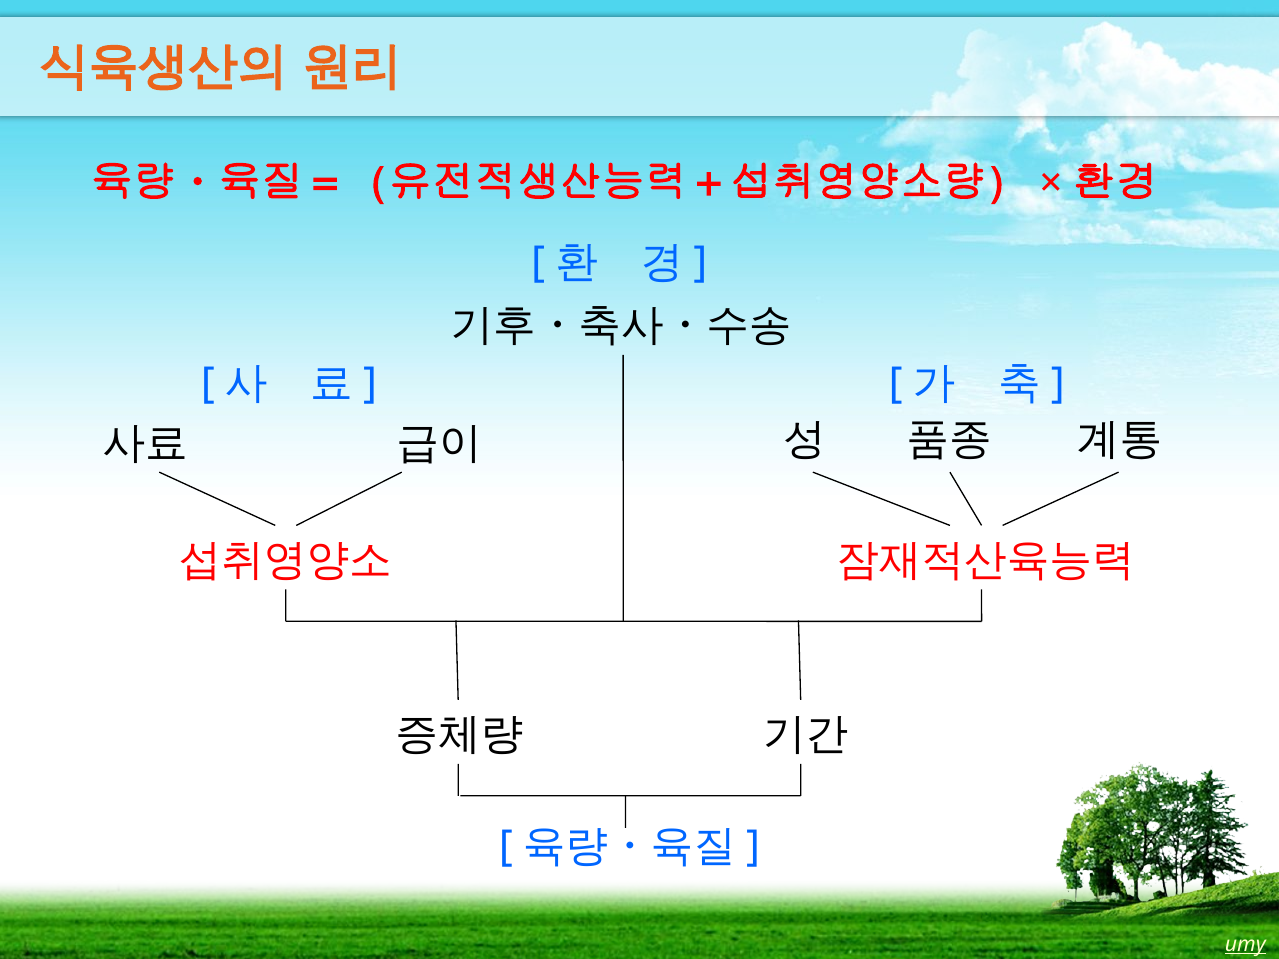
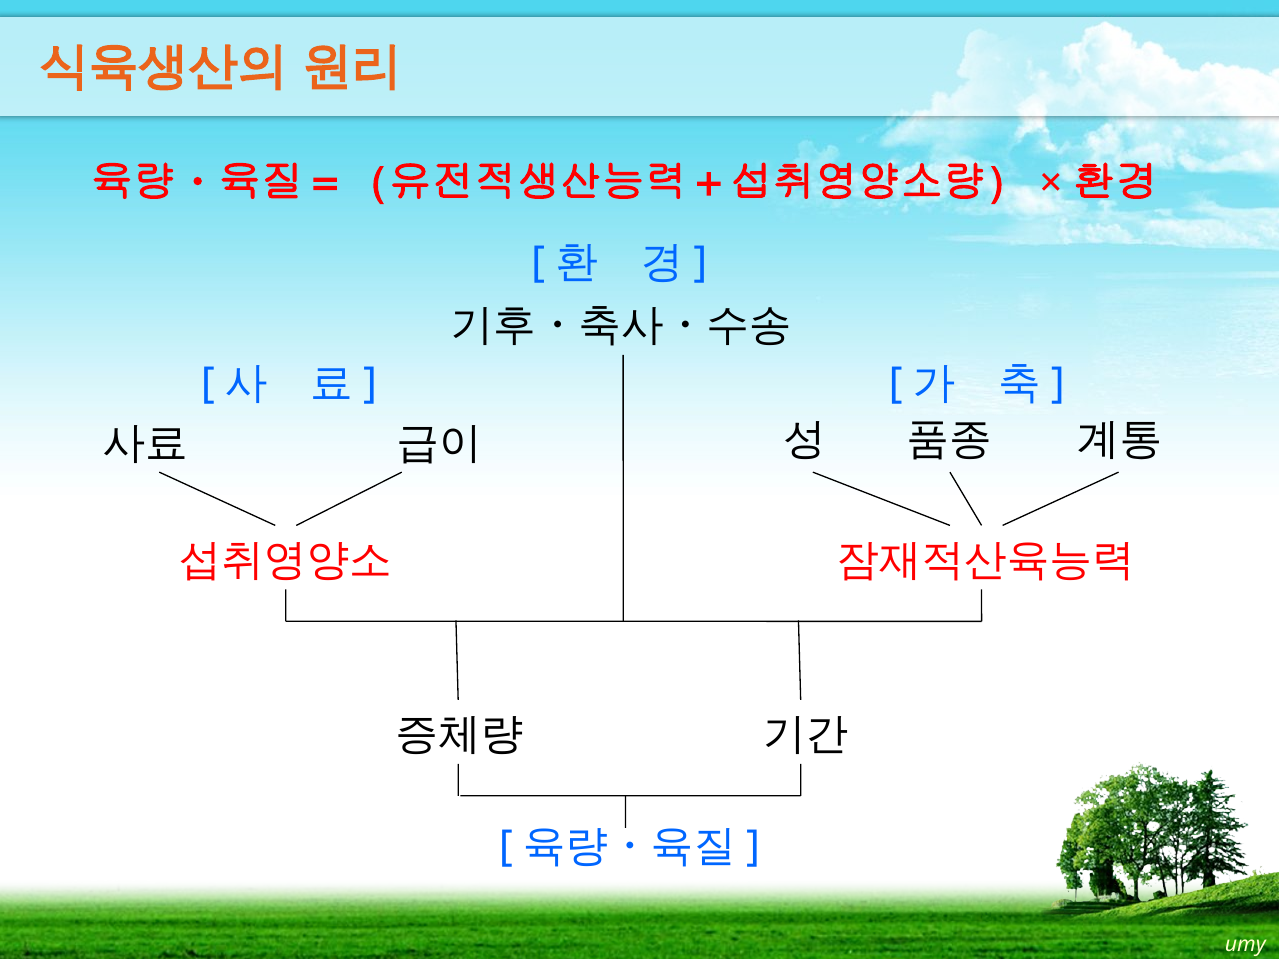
umy underline: present -> none
